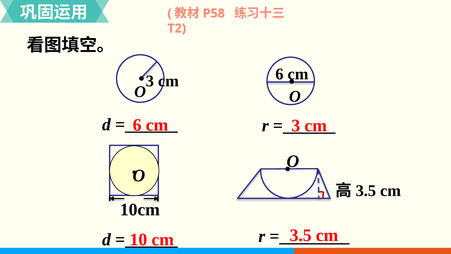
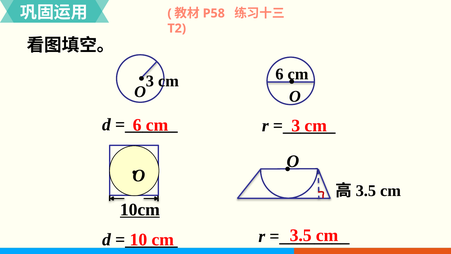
10cm underline: none -> present
